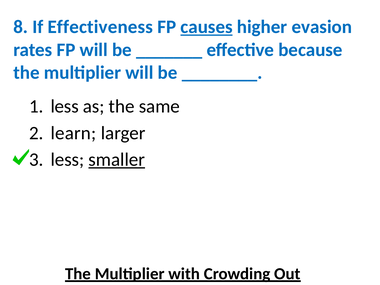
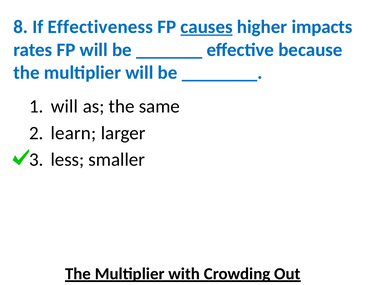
evasion: evasion -> impacts
less at (65, 106): less -> will
smaller underline: present -> none
